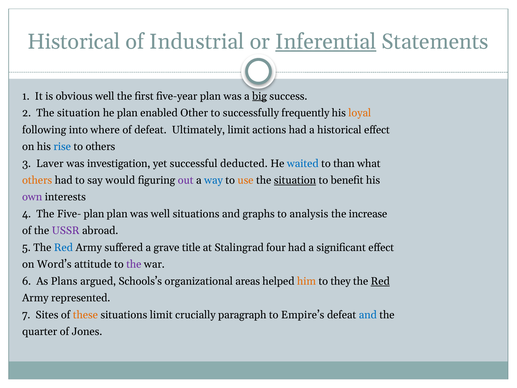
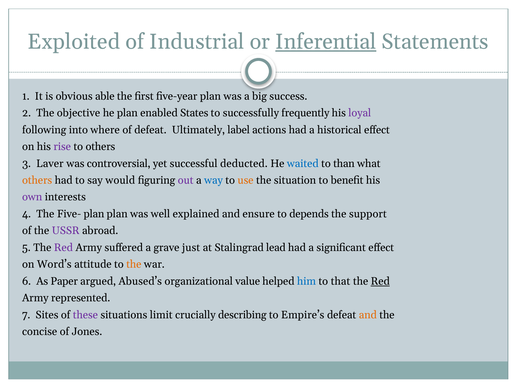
Historical at (74, 42): Historical -> Exploited
obvious well: well -> able
big underline: present -> none
2 The situation: situation -> objective
Other: Other -> States
loyal colour: orange -> purple
Ultimately limit: limit -> label
rise colour: blue -> purple
investigation: investigation -> controversial
situation at (295, 180) underline: present -> none
well situations: situations -> explained
graphs: graphs -> ensure
analysis: analysis -> depends
increase: increase -> support
Red at (63, 247) colour: blue -> purple
title: title -> just
four: four -> lead
the at (134, 264) colour: purple -> orange
Plans: Plans -> Paper
Schools’s: Schools’s -> Abused’s
areas: areas -> value
him colour: orange -> blue
they: they -> that
these colour: orange -> purple
paragraph: paragraph -> describing
and at (368, 315) colour: blue -> orange
quarter: quarter -> concise
